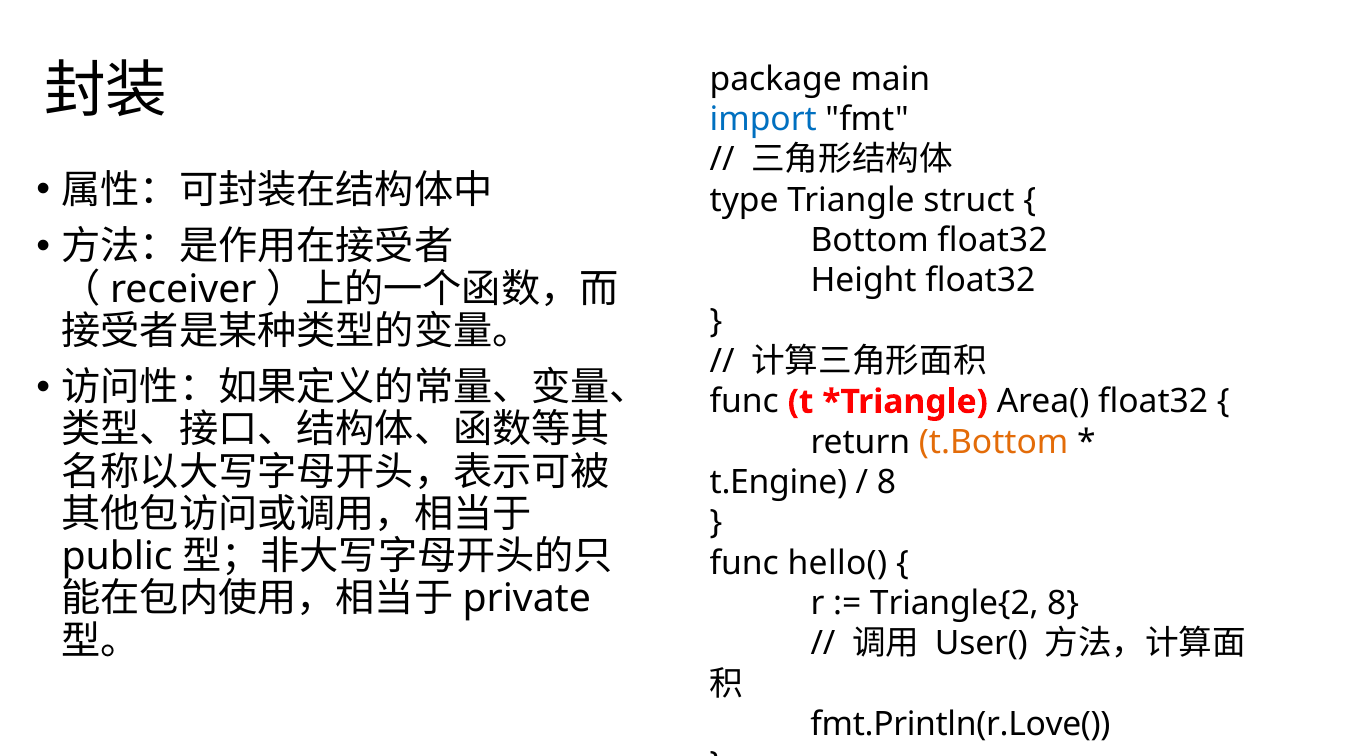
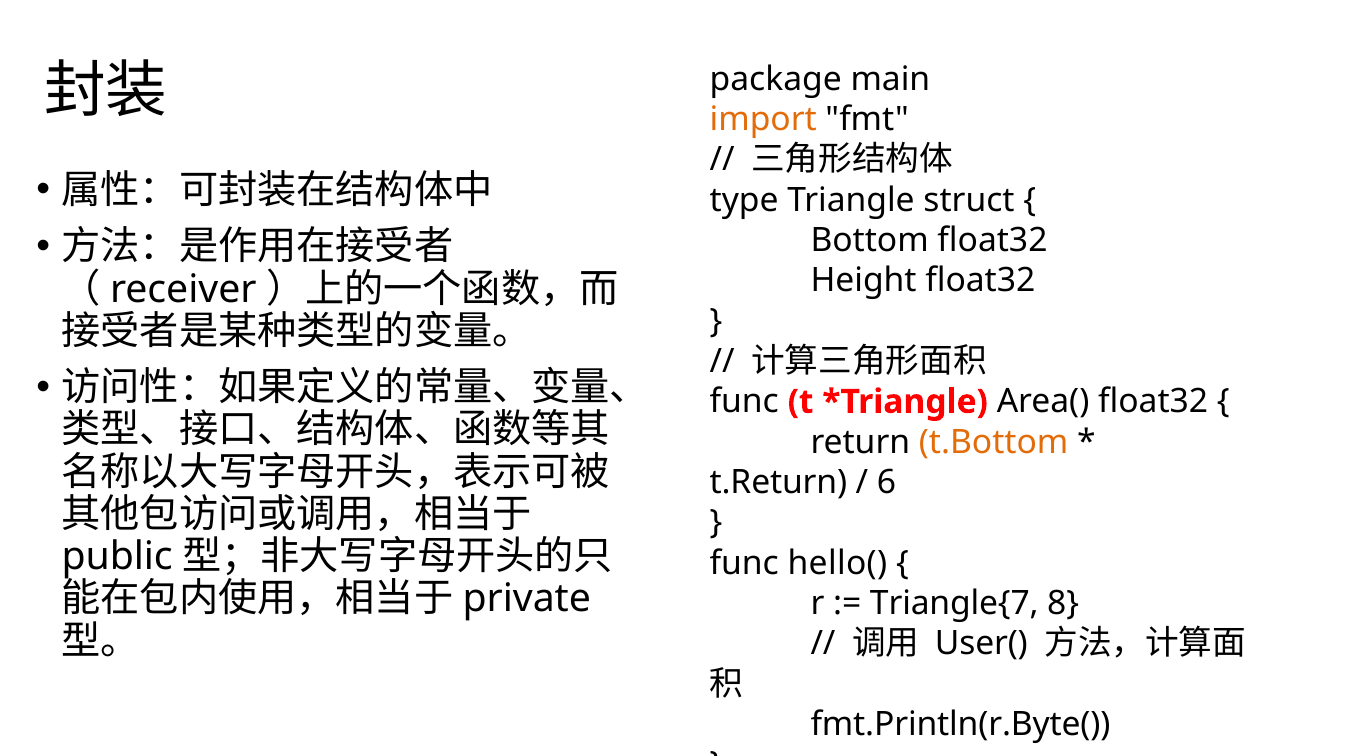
import colour: blue -> orange
t.Engine: t.Engine -> t.Return
8 at (887, 483): 8 -> 6
Triangle{2: Triangle{2 -> Triangle{7
fmt.Println(r.Love(: fmt.Println(r.Love( -> fmt.Println(r.Byte(
